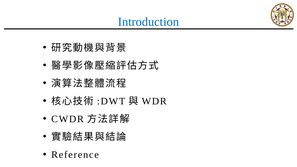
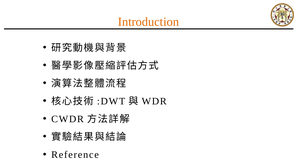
Introduction colour: blue -> orange
